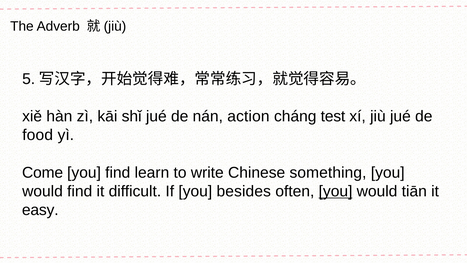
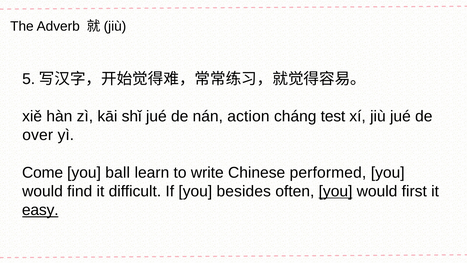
food: food -> over
you find: find -> ball
something: something -> performed
tiān: tiān -> first
easy underline: none -> present
